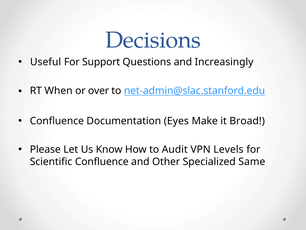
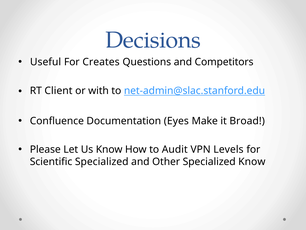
Support: Support -> Creates
Increasingly: Increasingly -> Competitors
When: When -> Client
over: over -> with
Scientific Confluence: Confluence -> Specialized
Specialized Same: Same -> Know
